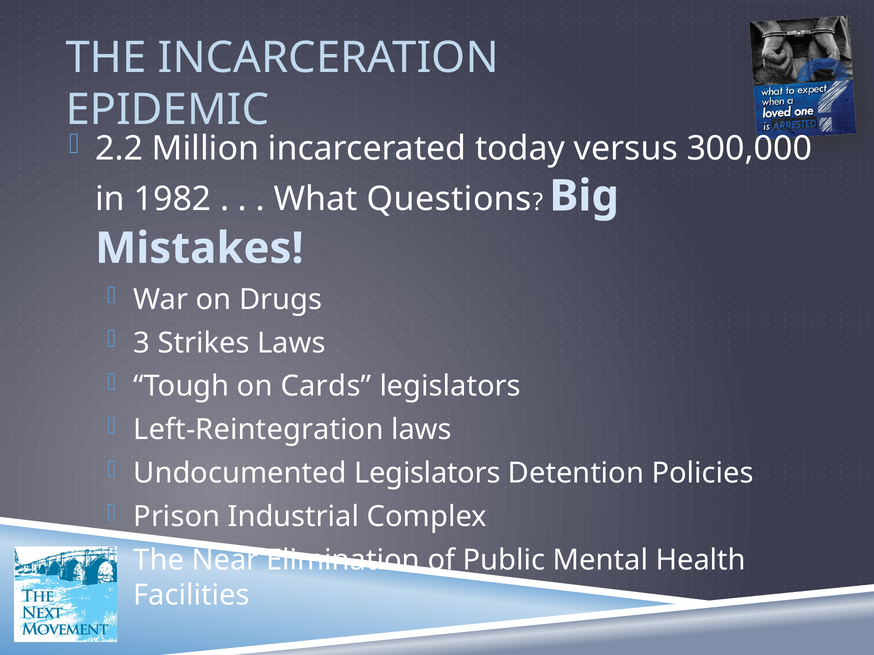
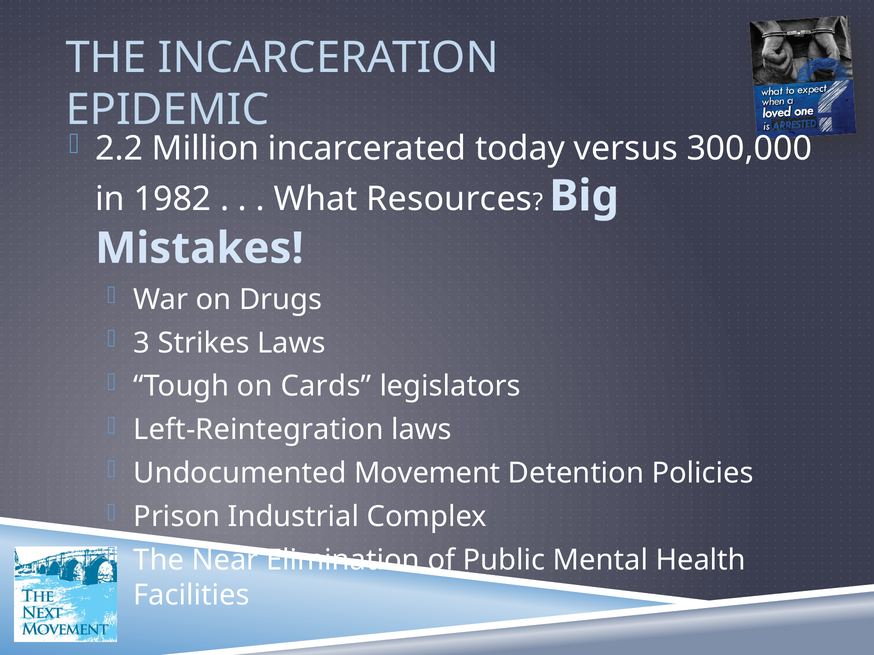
Questions: Questions -> Resources
Undocumented Legislators: Legislators -> Movement
